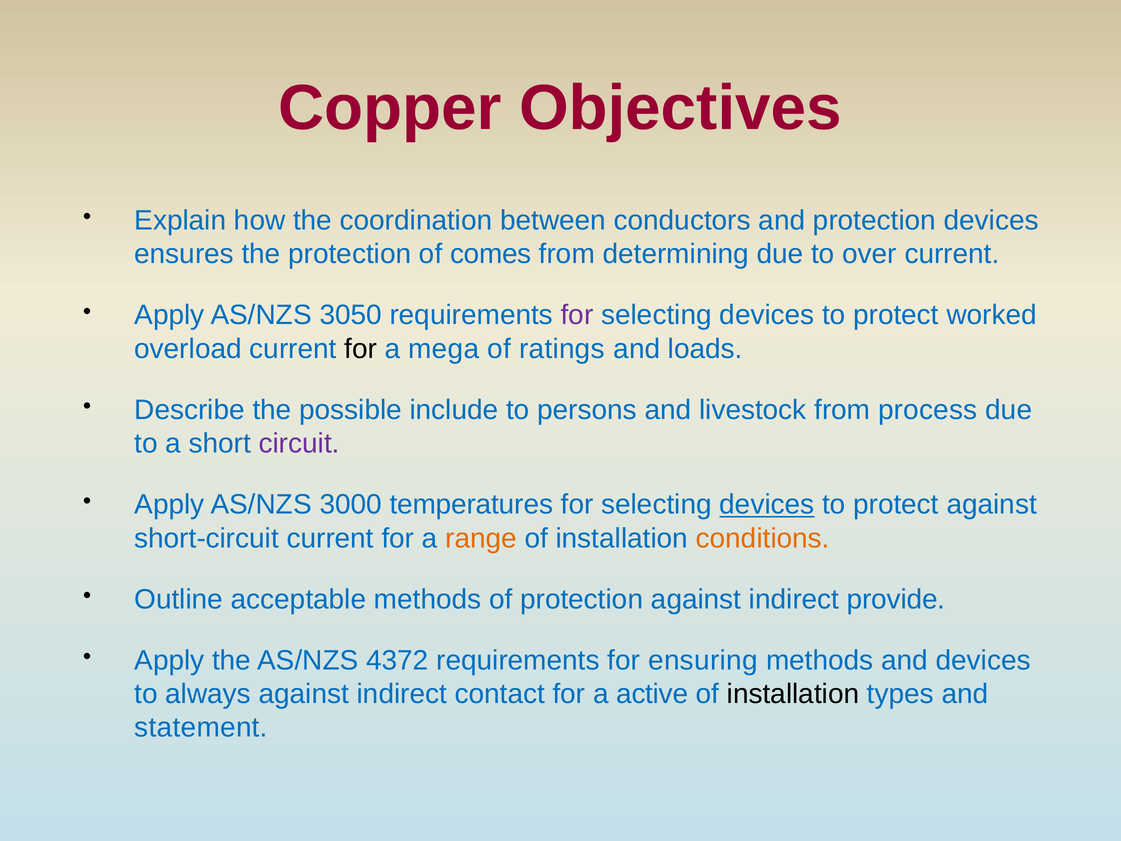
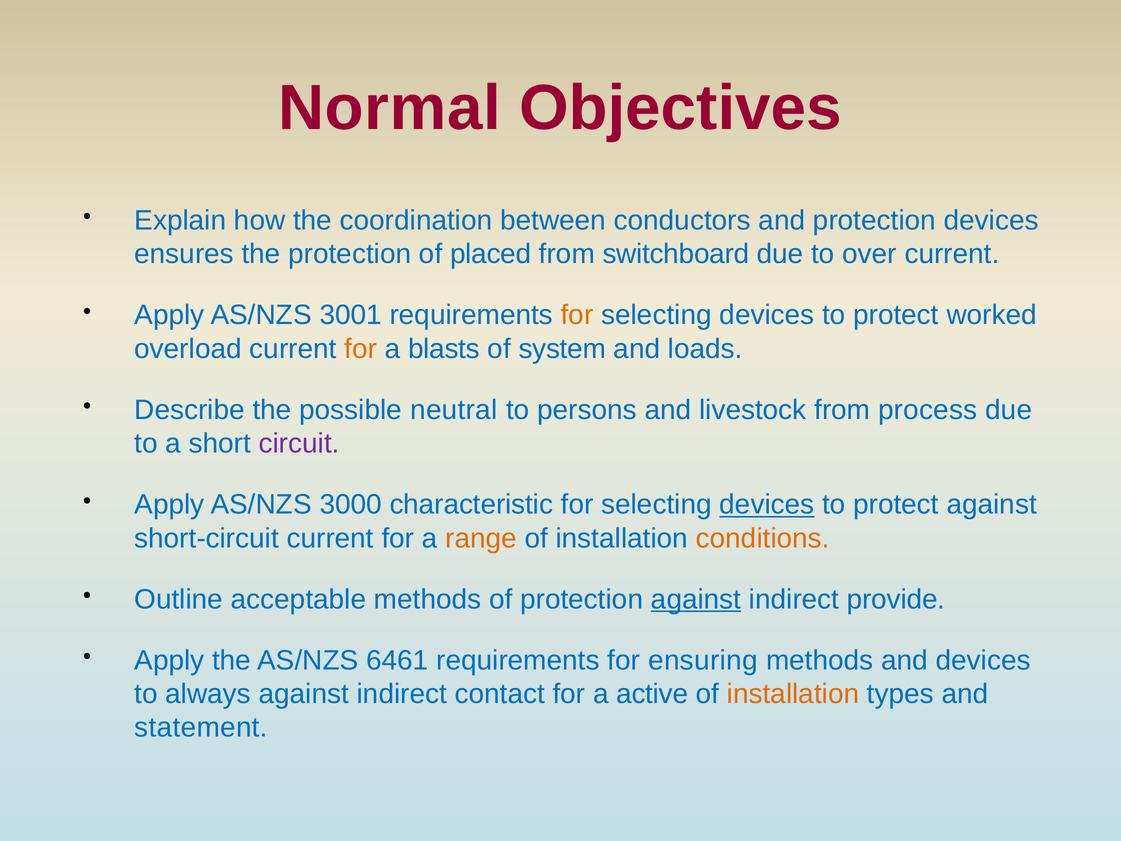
Copper: Copper -> Normal
comes: comes -> placed
determining: determining -> switchboard
3050: 3050 -> 3001
for at (577, 315) colour: purple -> orange
for at (361, 349) colour: black -> orange
mega: mega -> blasts
ratings: ratings -> system
include: include -> neutral
temperatures: temperatures -> characteristic
against at (696, 599) underline: none -> present
4372: 4372 -> 6461
installation at (793, 694) colour: black -> orange
